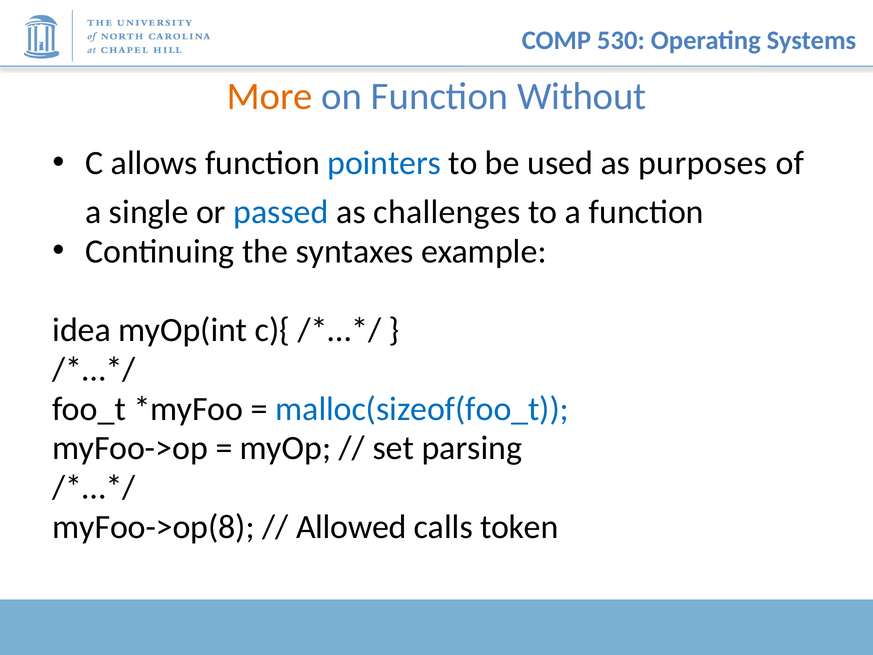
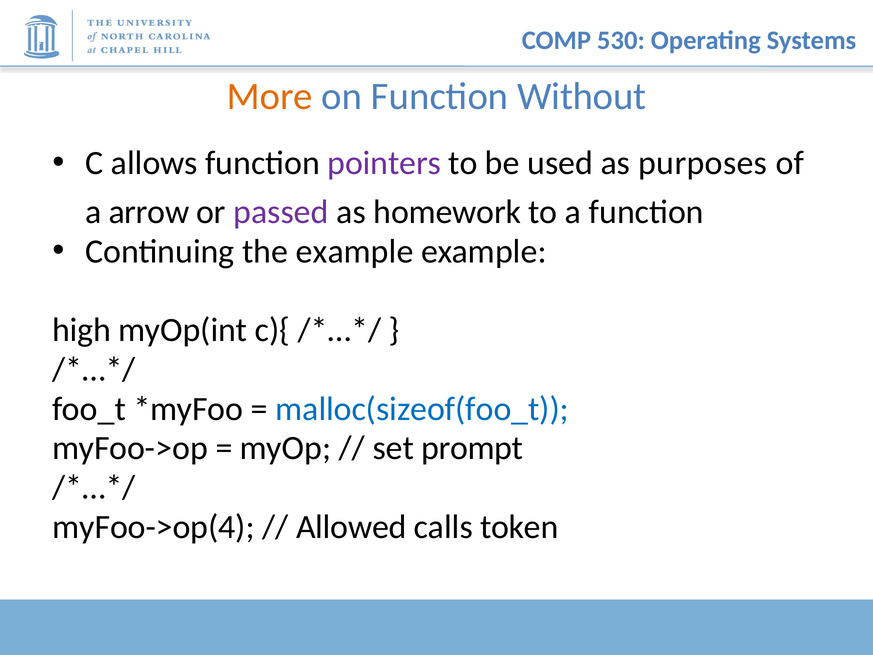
pointers colour: blue -> purple
single: single -> arrow
passed colour: blue -> purple
challenges: challenges -> homework
the syntaxes: syntaxes -> example
idea: idea -> high
parsing: parsing -> prompt
myFoo->op(8: myFoo->op(8 -> myFoo->op(4
